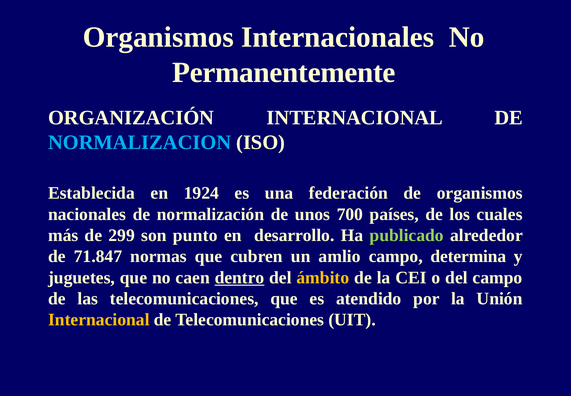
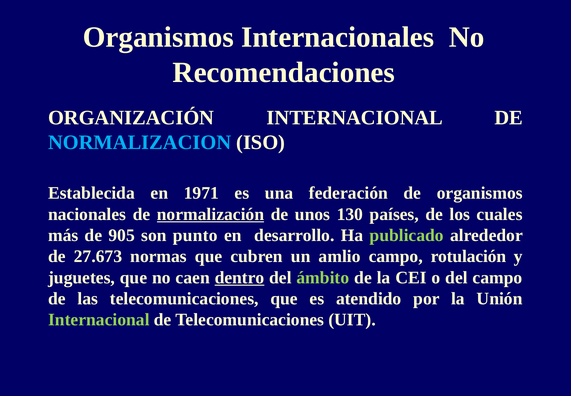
Permanentemente: Permanentemente -> Recomendaciones
1924: 1924 -> 1971
normalización underline: none -> present
700: 700 -> 130
299: 299 -> 905
71.847: 71.847 -> 27.673
determina: determina -> rotulación
ámbito colour: yellow -> light green
Internacional at (99, 319) colour: yellow -> light green
